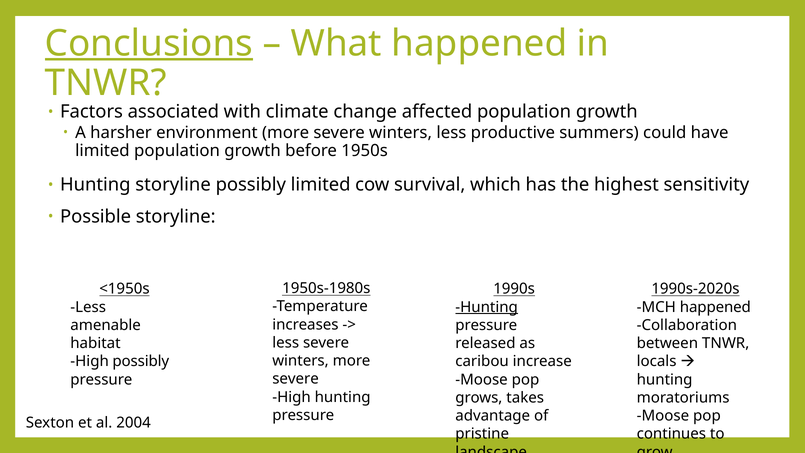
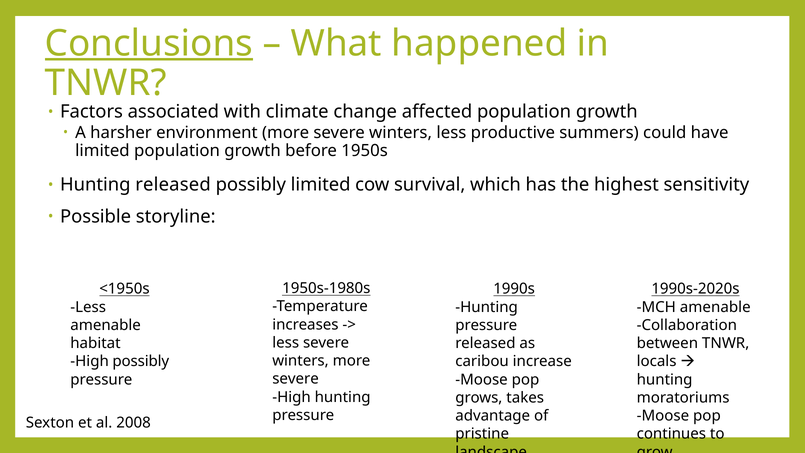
Hunting storyline: storyline -> released
Hunting at (487, 307) underline: present -> none
MCH happened: happened -> amenable
2004: 2004 -> 2008
